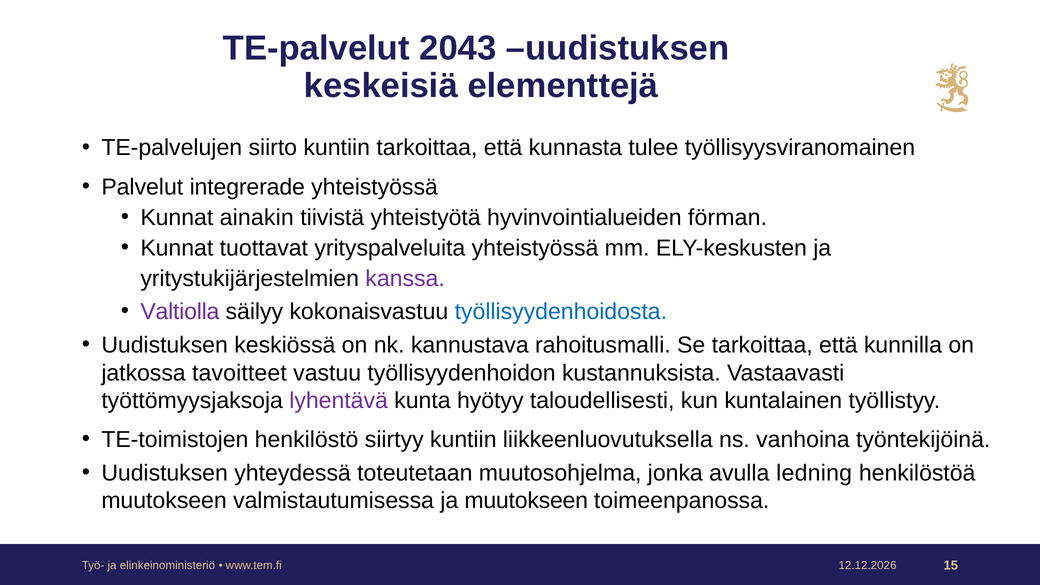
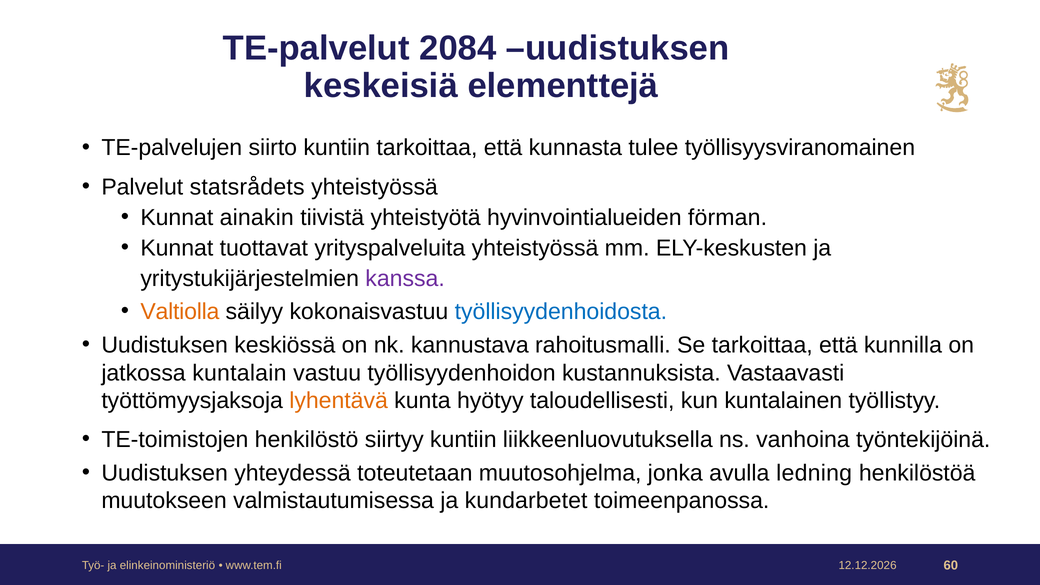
2043: 2043 -> 2084
integrerade: integrerade -> statsrådets
Valtiolla colour: purple -> orange
tavoitteet: tavoitteet -> kuntalain
lyhentävä colour: purple -> orange
ja muutokseen: muutokseen -> kundarbetet
15: 15 -> 60
